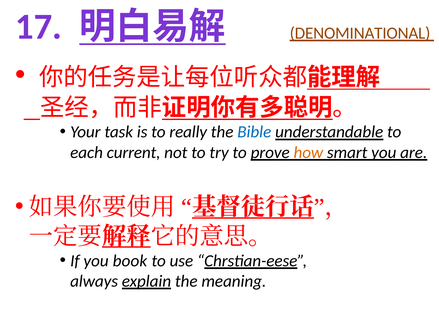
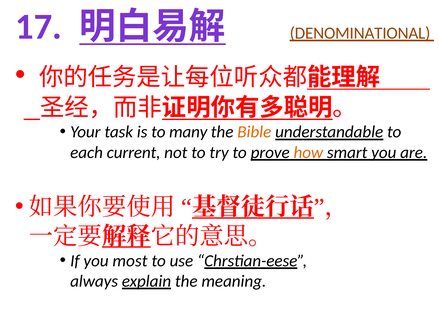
really: really -> many
Bible colour: blue -> orange
book: book -> most
